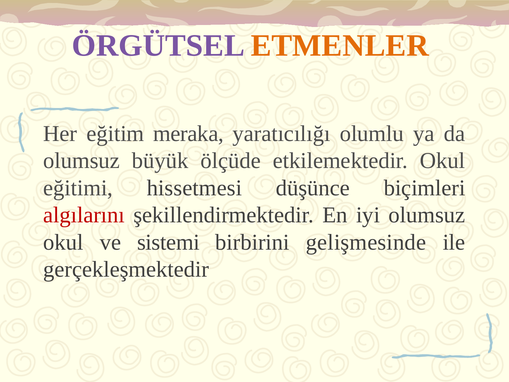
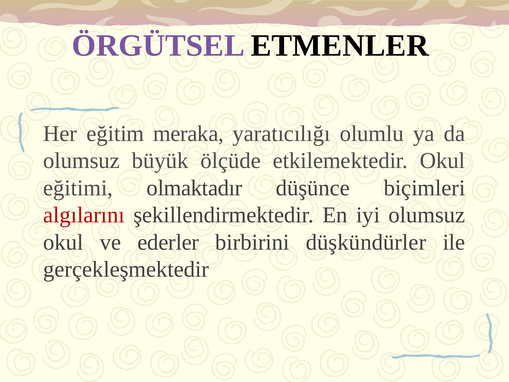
ETMENLER colour: orange -> black
hissetmesi: hissetmesi -> olmaktadır
sistemi: sistemi -> ederler
gelişmesinde: gelişmesinde -> düşkündürler
